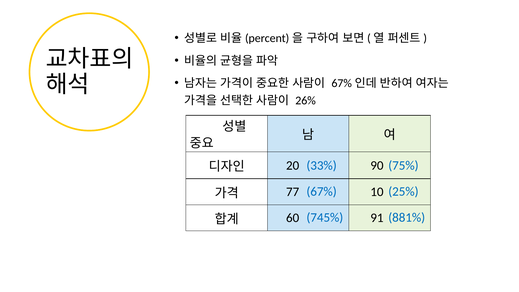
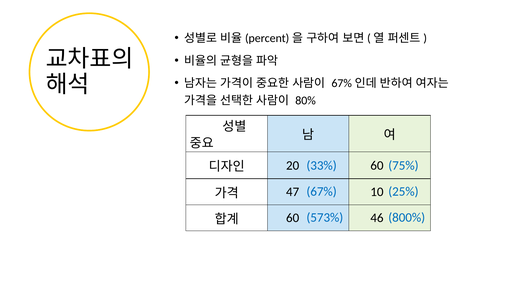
26%: 26% -> 80%
20 90: 90 -> 60
77: 77 -> 47
745%: 745% -> 573%
881%: 881% -> 800%
91: 91 -> 46
